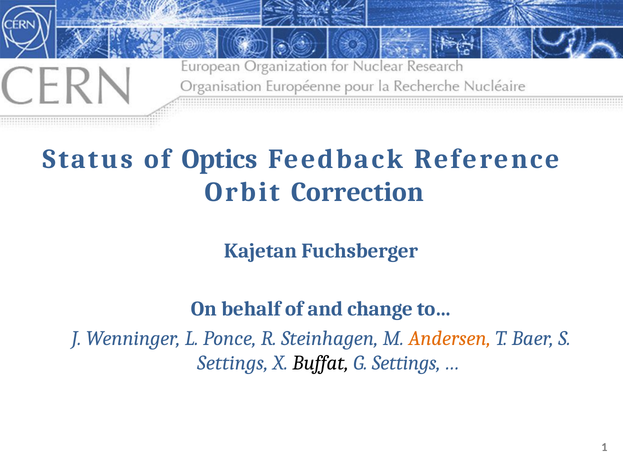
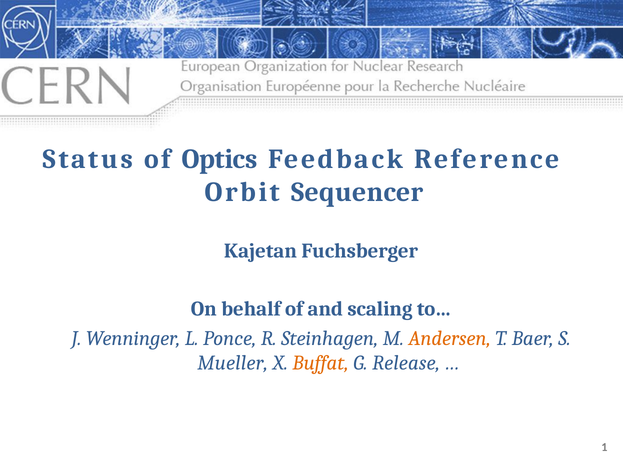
Correction: Correction -> Sequencer
change: change -> scaling
Settings at (233, 363): Settings -> Mueller
Buffat colour: black -> orange
G Settings: Settings -> Release
